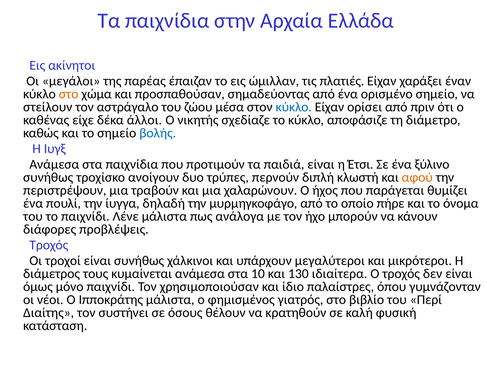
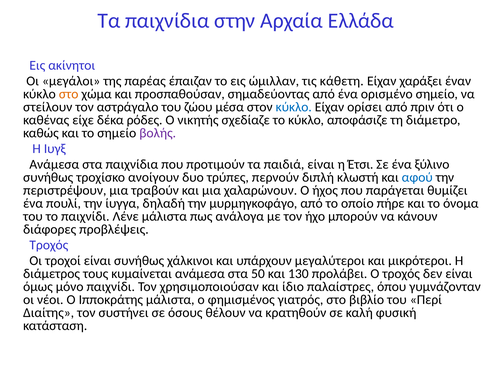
πλατιές: πλατιές -> κάθετη
άλλοι: άλλοι -> ρόδες
βολής colour: blue -> purple
αφού colour: orange -> blue
10: 10 -> 50
ιδιαίτερα: ιδιαίτερα -> προλάβει
